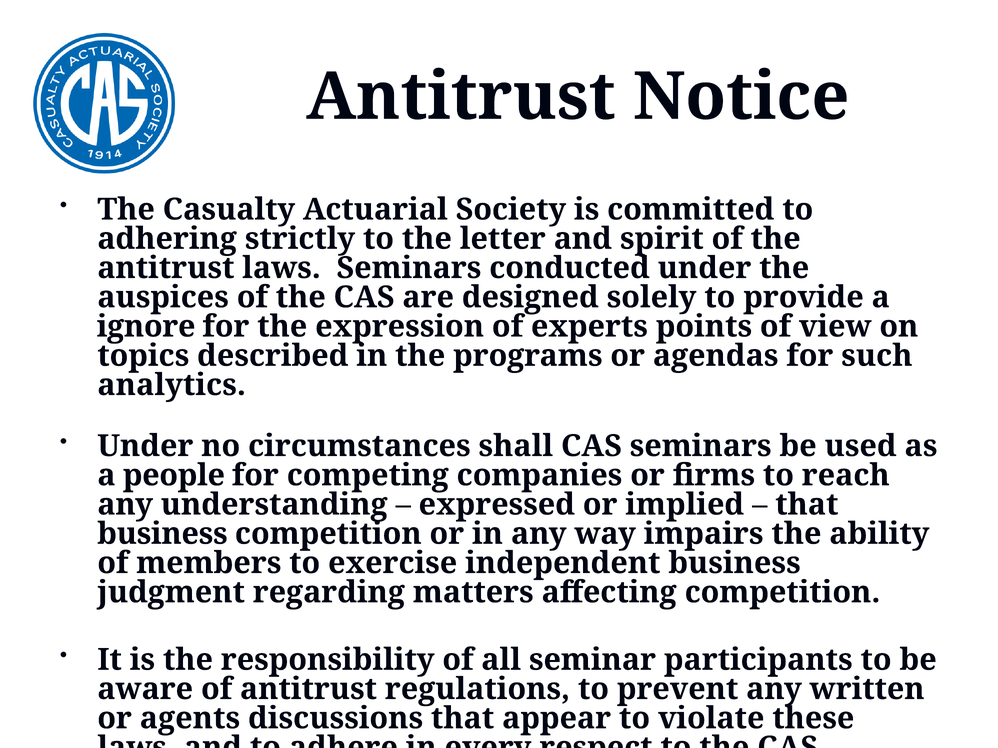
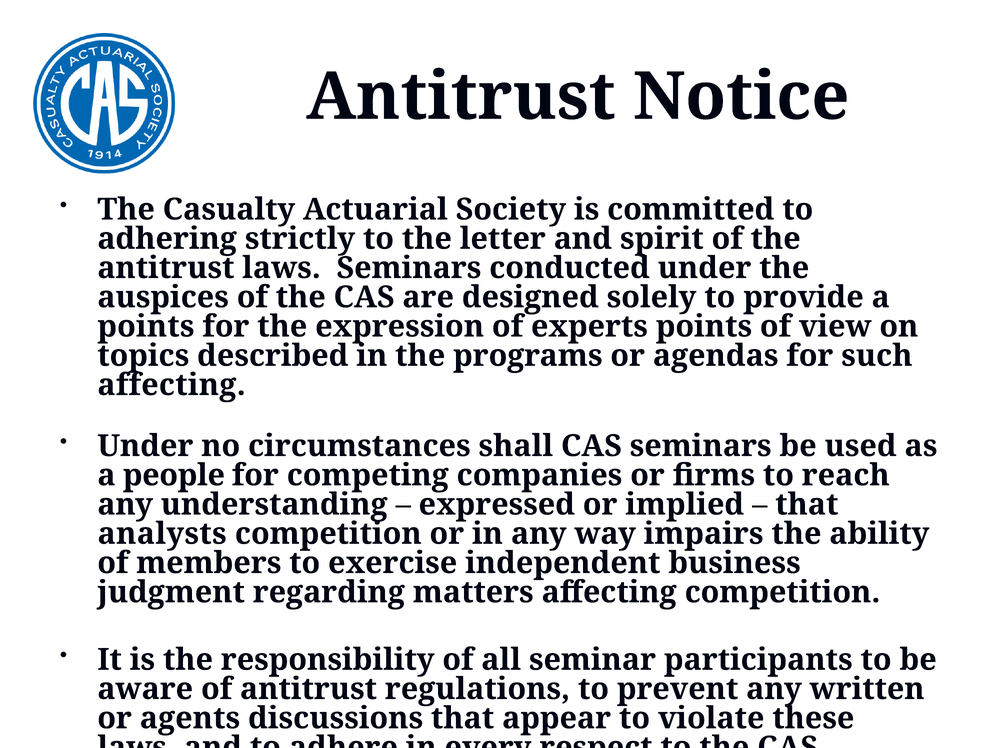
ignore at (146, 327): ignore -> points
analytics at (172, 385): analytics -> affecting
business at (162, 534): business -> analysts
